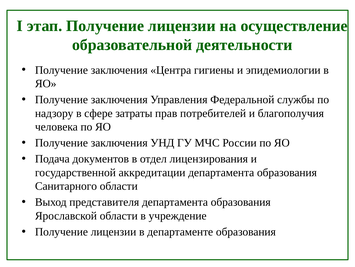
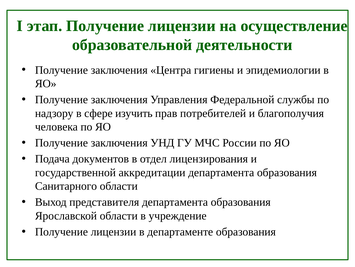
затраты: затраты -> изучить
